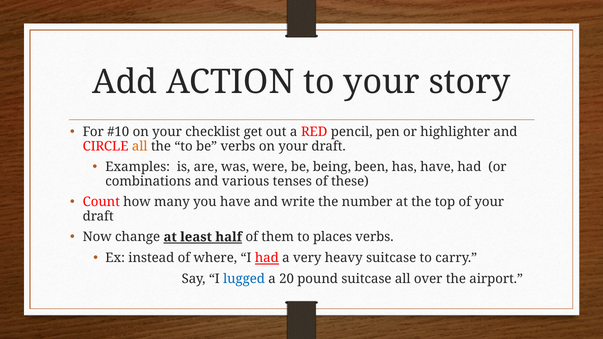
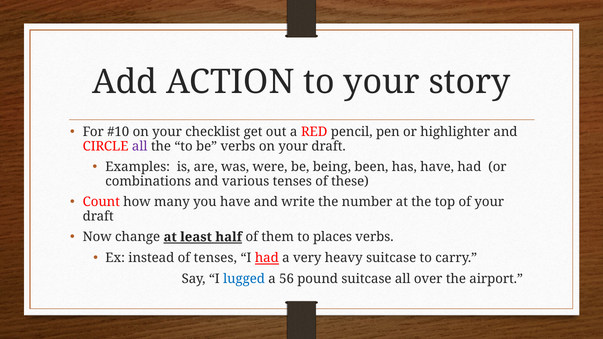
all at (140, 146) colour: orange -> purple
of where: where -> tenses
20: 20 -> 56
